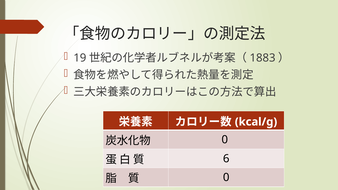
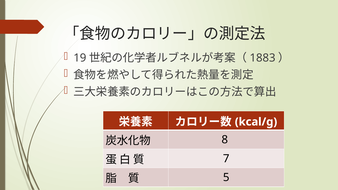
0 at (225, 140): 0 -> 8
6: 6 -> 7
0 at (226, 178): 0 -> 5
